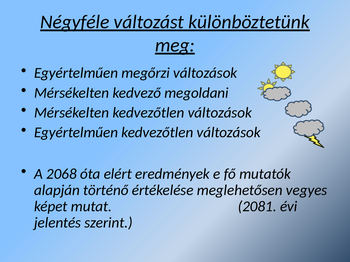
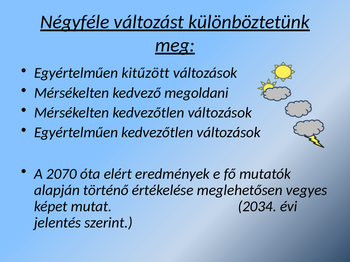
megőrzi: megőrzi -> kitűzött
2068: 2068 -> 2070
2081: 2081 -> 2034
